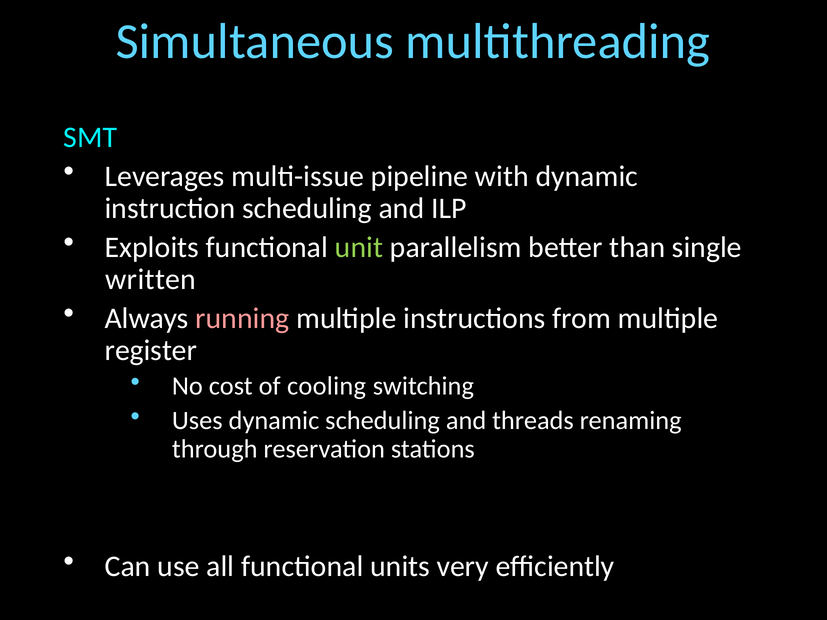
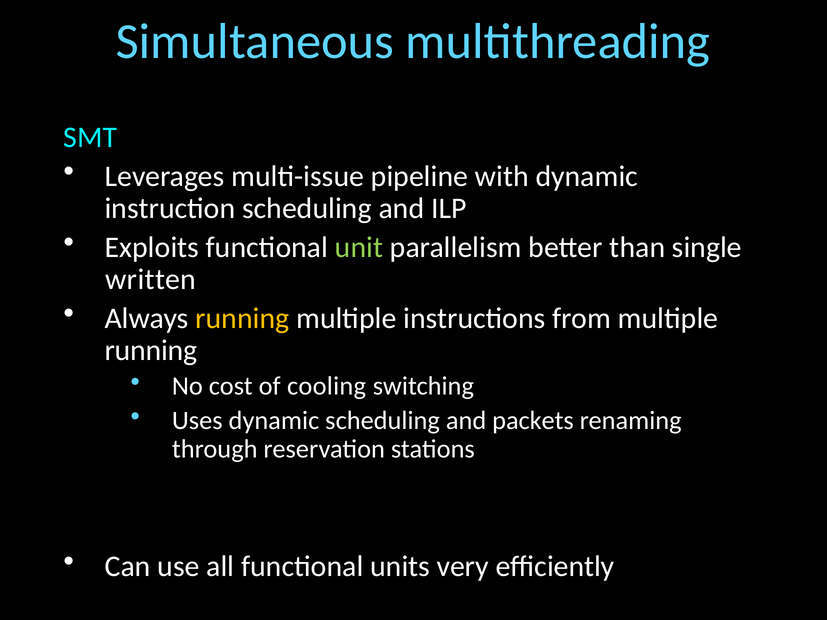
running at (242, 318) colour: pink -> yellow
register at (151, 351): register -> running
threads: threads -> packets
